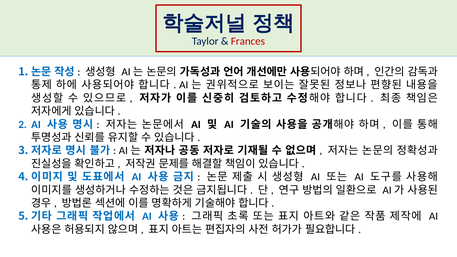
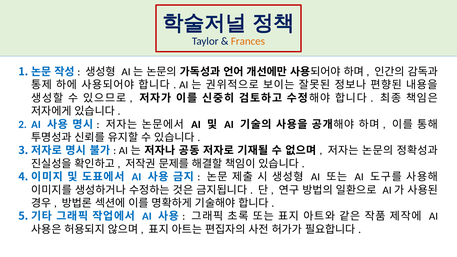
Frances colour: red -> orange
